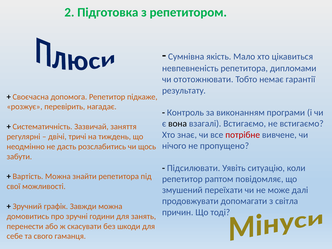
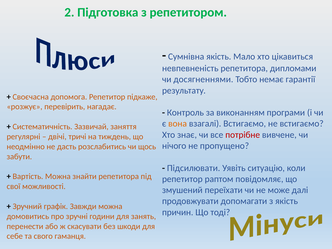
ототожнювати: ототожнювати -> досягненнями
вона colour: black -> orange
з світла: світла -> якість
